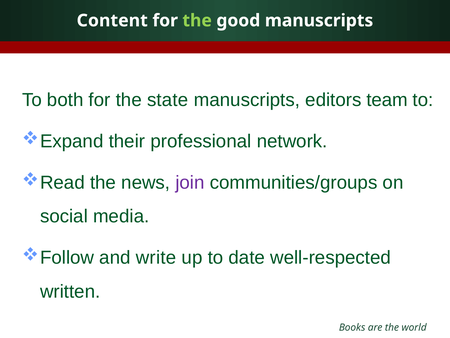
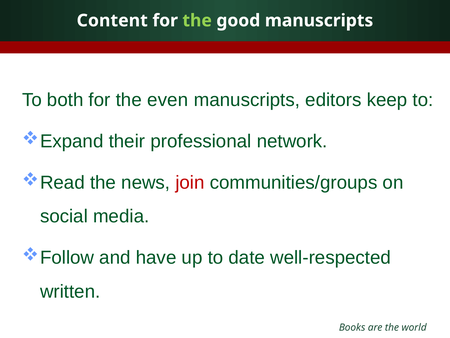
state: state -> even
team: team -> keep
join colour: purple -> red
write: write -> have
